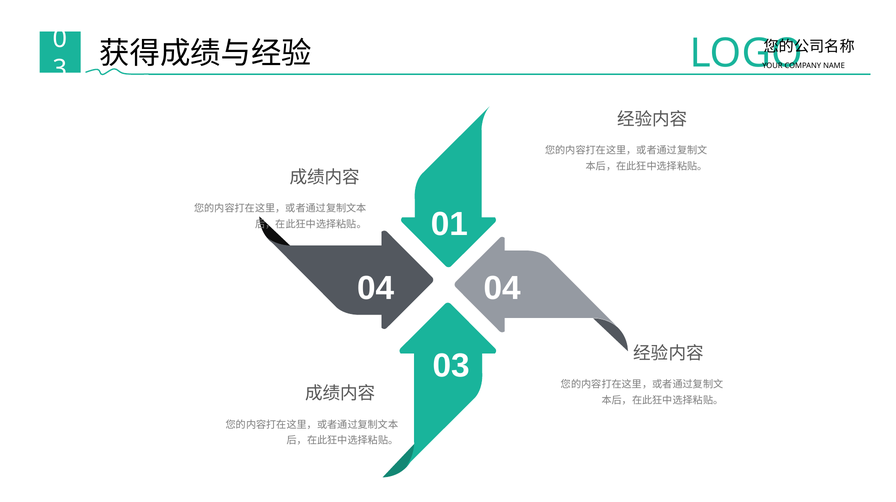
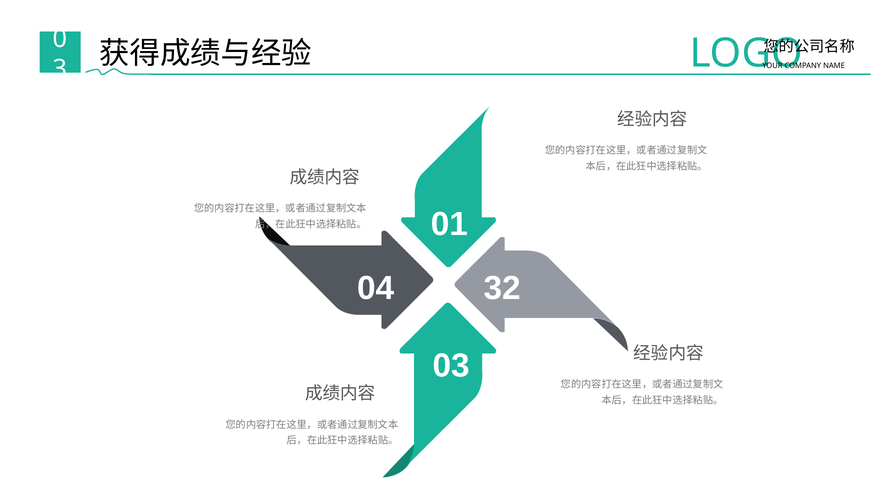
04 04: 04 -> 32
